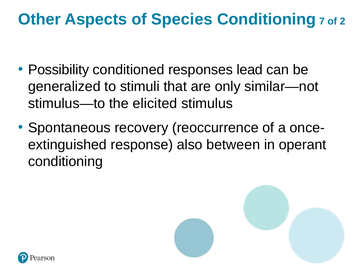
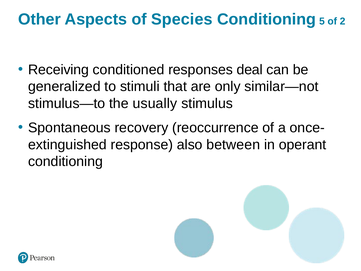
7: 7 -> 5
Possibility: Possibility -> Receiving
lead: lead -> deal
elicited: elicited -> usually
